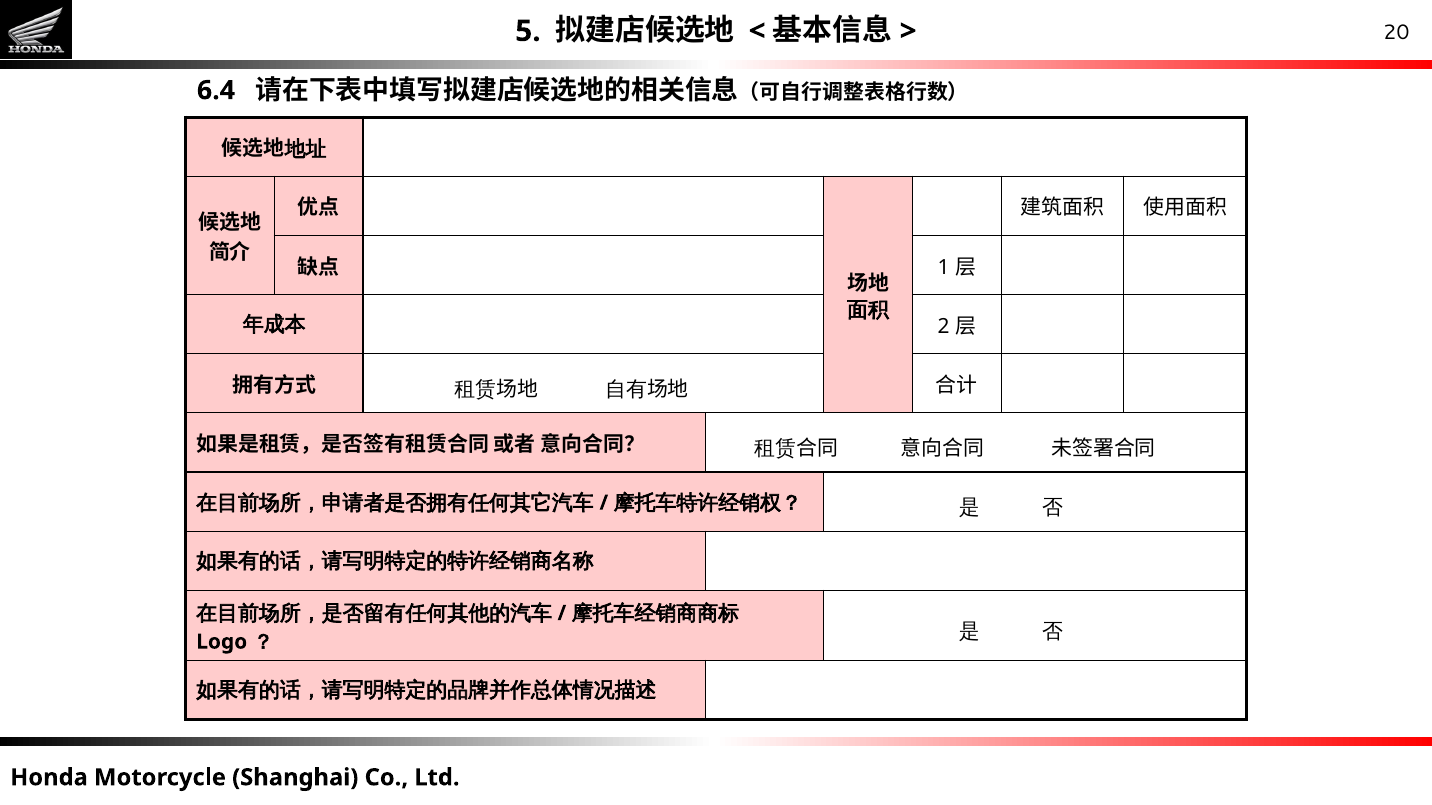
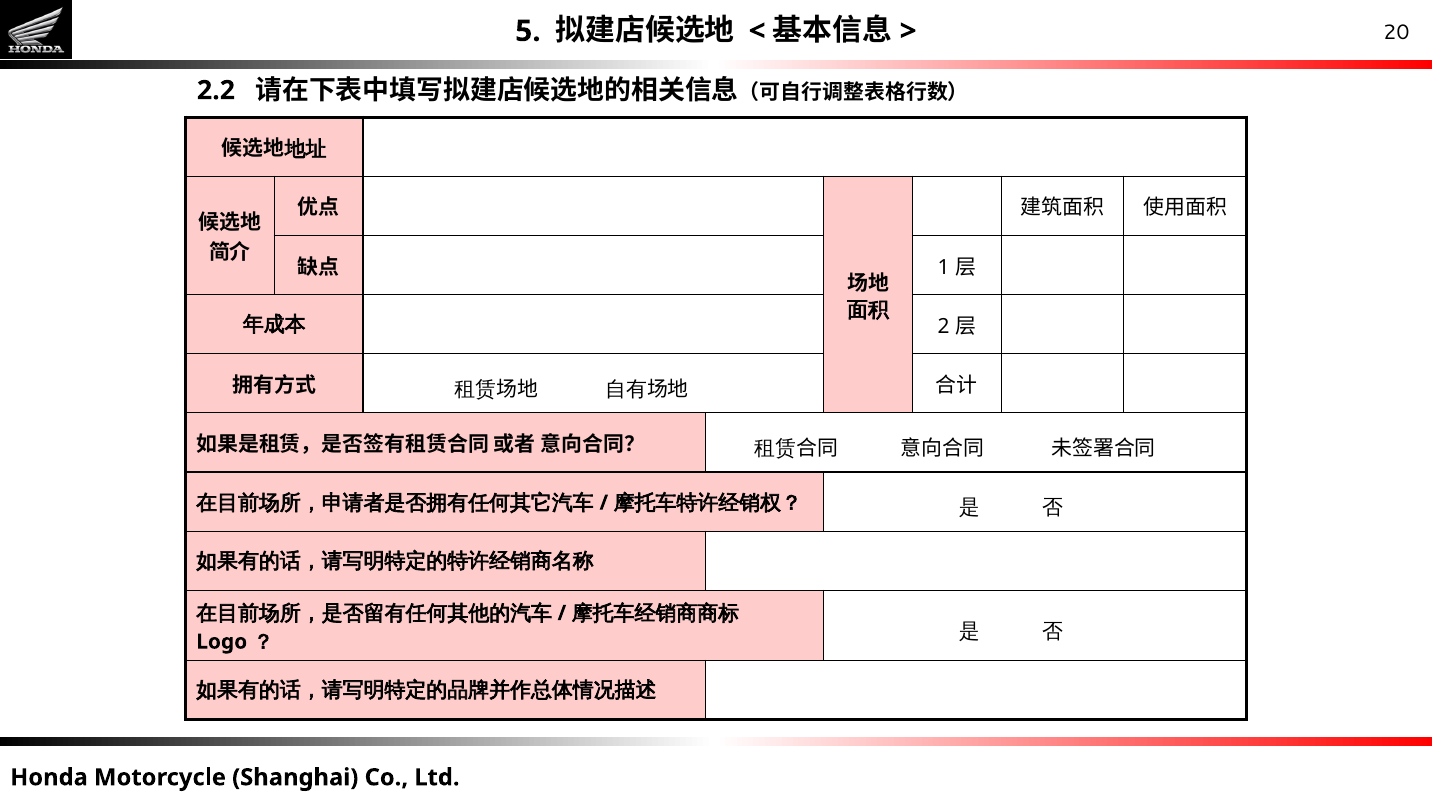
6.4: 6.4 -> 2.2
